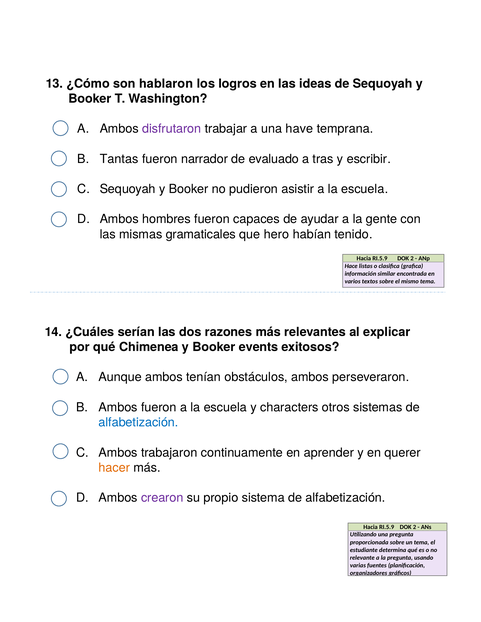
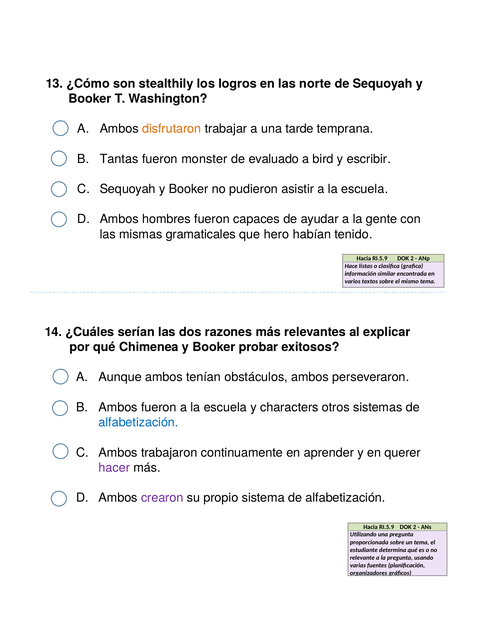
hablaron: hablaron -> stealthily
ideas: ideas -> norte
disfrutaron colour: purple -> orange
have: have -> tarde
narrador: narrador -> monster
tras: tras -> bird
events: events -> probar
hacer colour: orange -> purple
